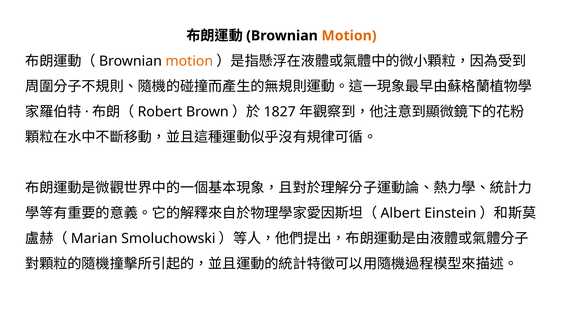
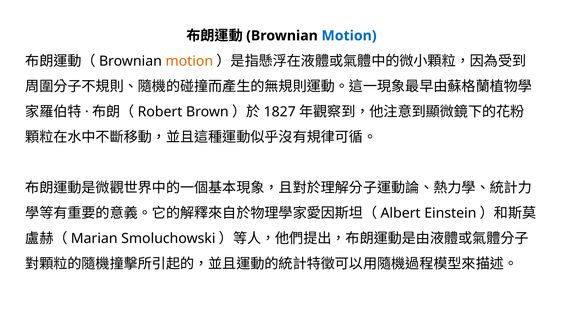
Motion at (349, 36) colour: orange -> blue
